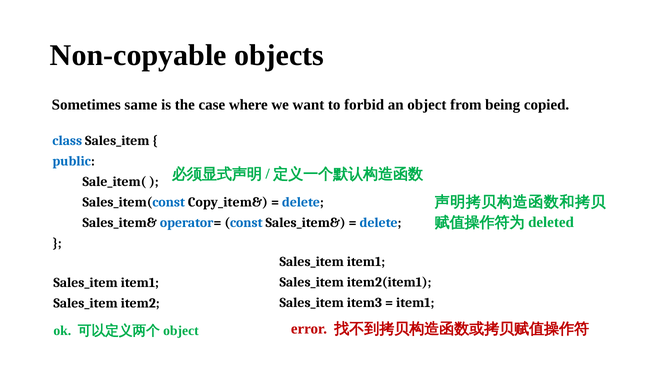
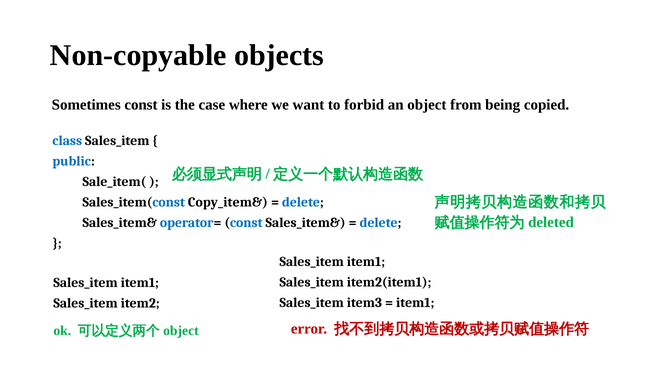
Sometimes same: same -> const
